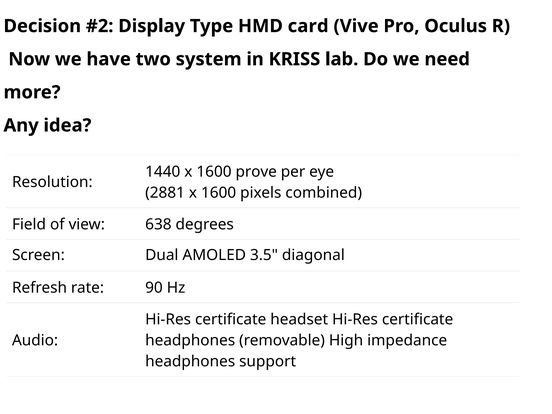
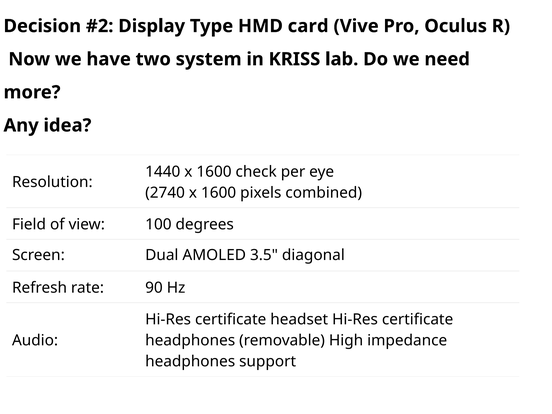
prove: prove -> check
2881: 2881 -> 2740
638: 638 -> 100
